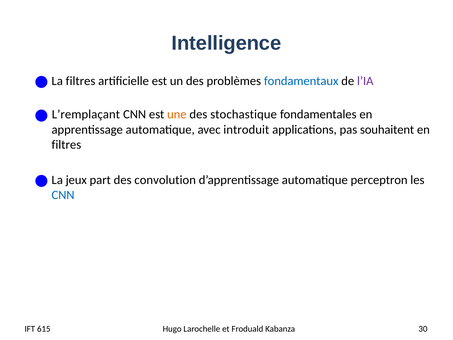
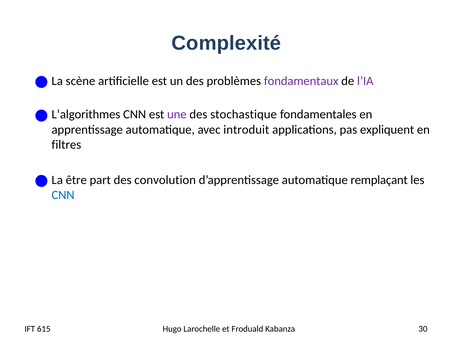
Intelligence: Intelligence -> Complexité
La filtres: filtres -> scène
fondamentaux colour: blue -> purple
L’remplaçant: L’remplaçant -> L’algorithmes
une colour: orange -> purple
souhaitent: souhaitent -> expliquent
jeux: jeux -> être
perceptron: perceptron -> remplaçant
